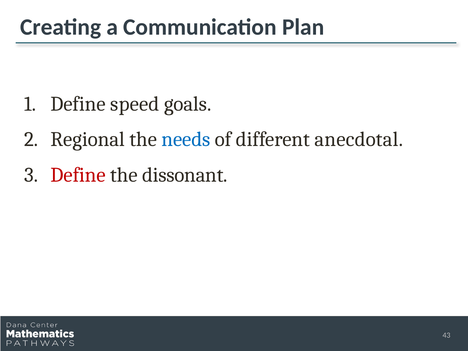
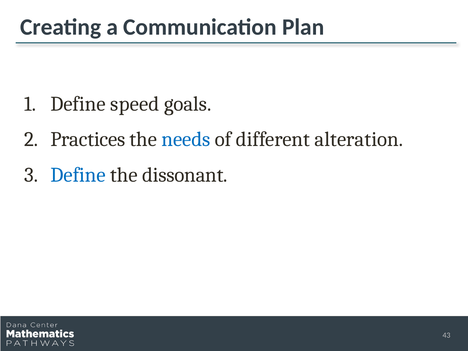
Regional: Regional -> Practices
anecdotal: anecdotal -> alteration
Define at (78, 175) colour: red -> blue
